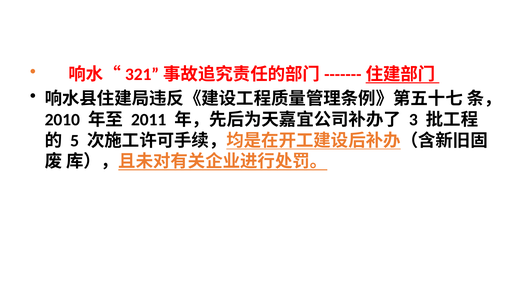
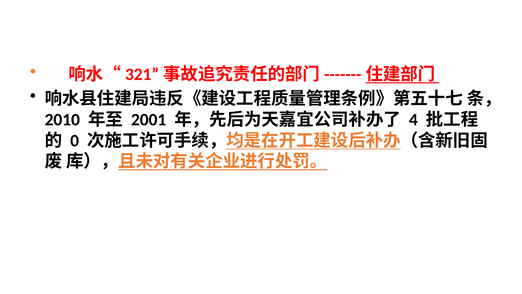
2011: 2011 -> 2001
3: 3 -> 4
5: 5 -> 0
